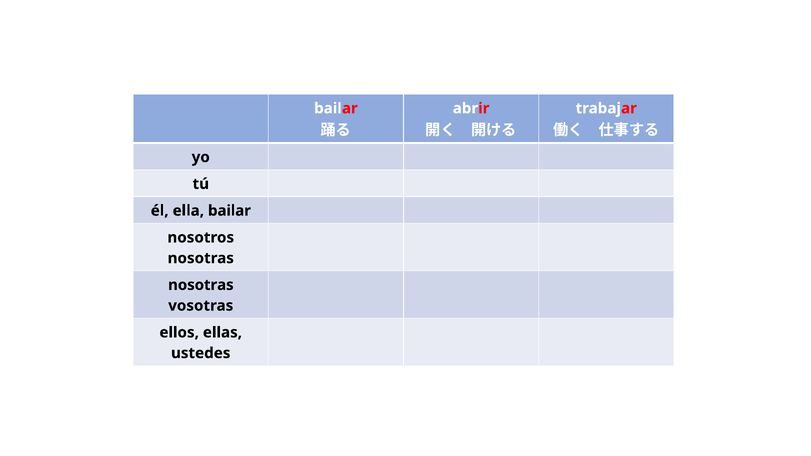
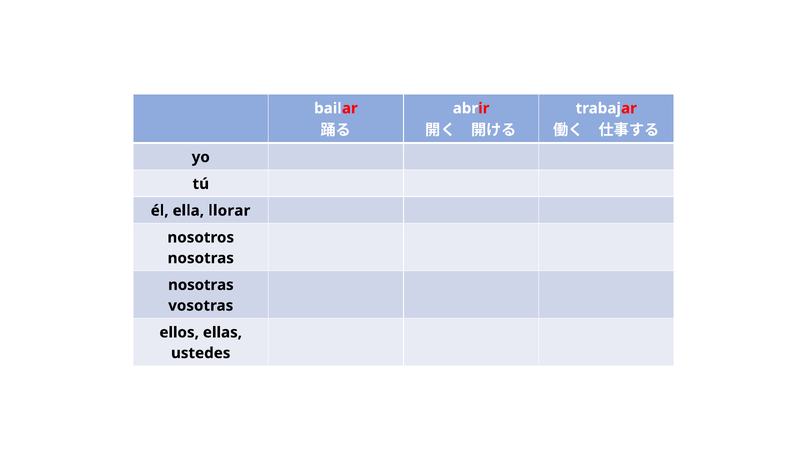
ella bailar: bailar -> llorar
